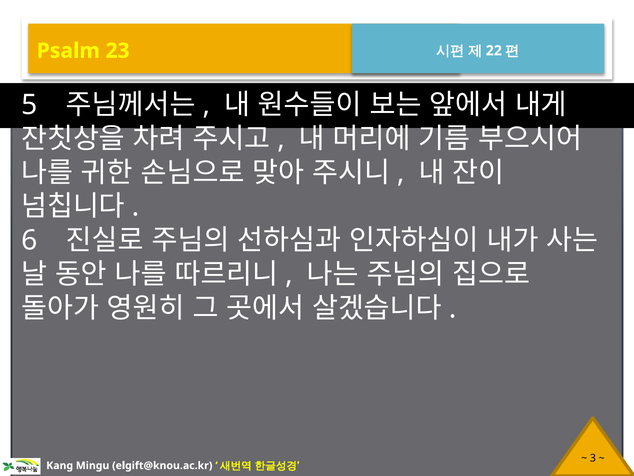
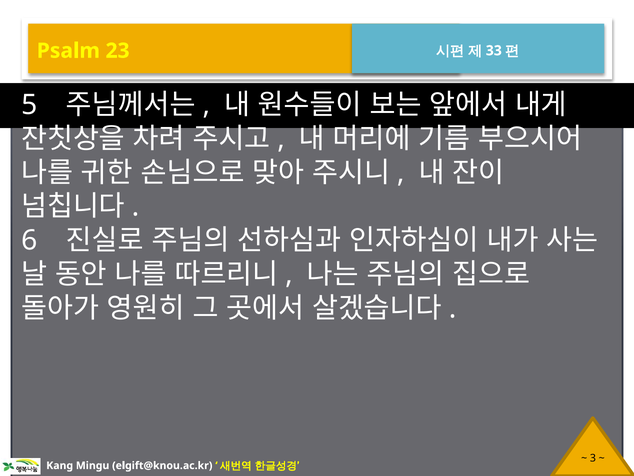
22: 22 -> 33
